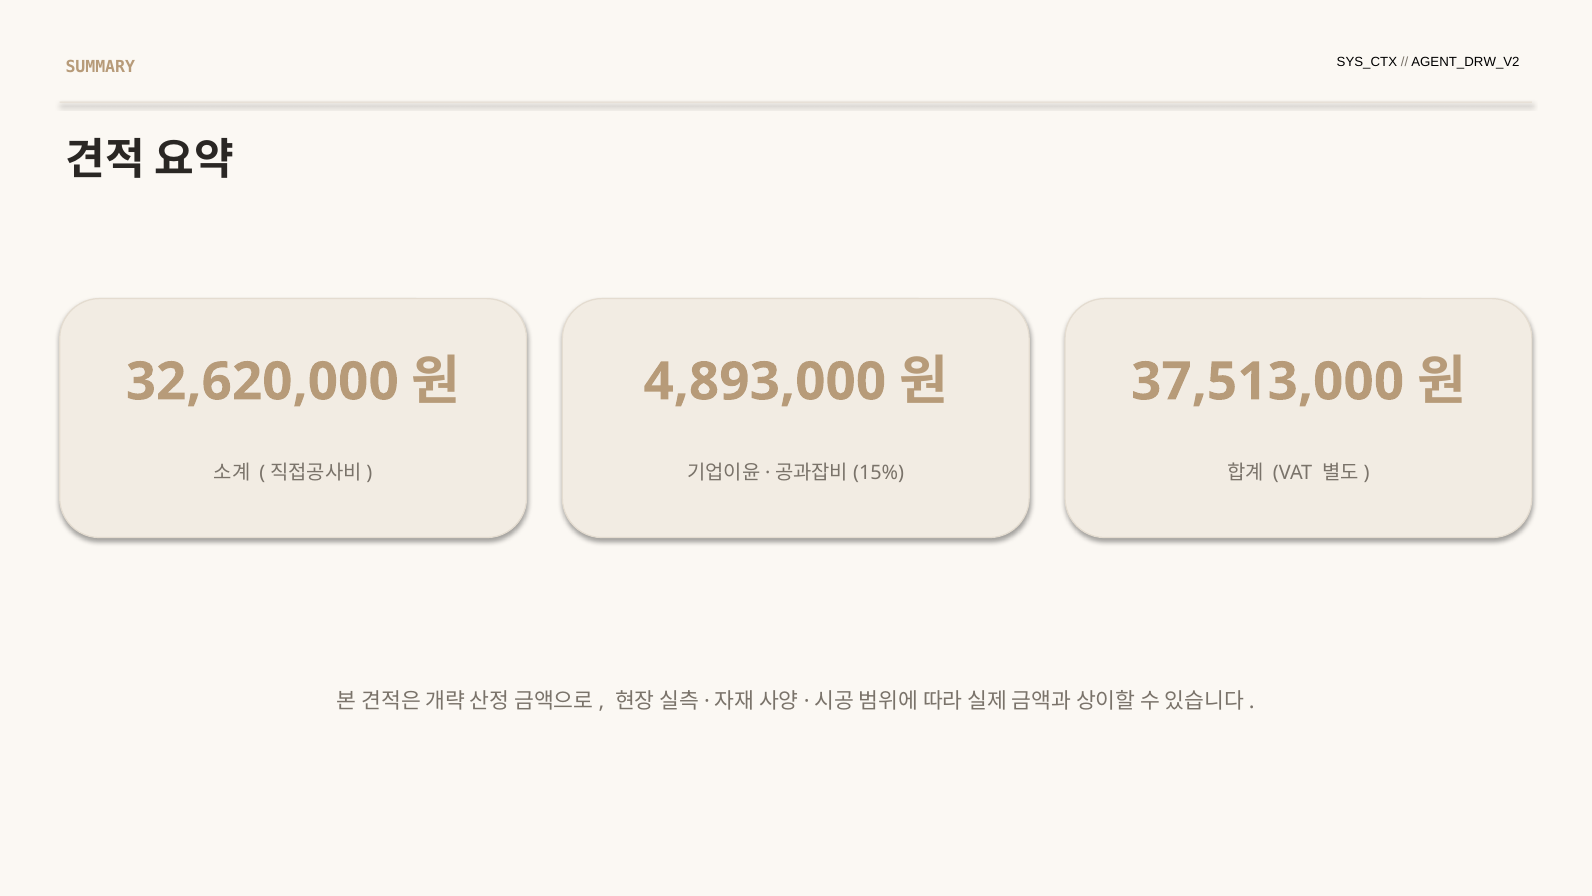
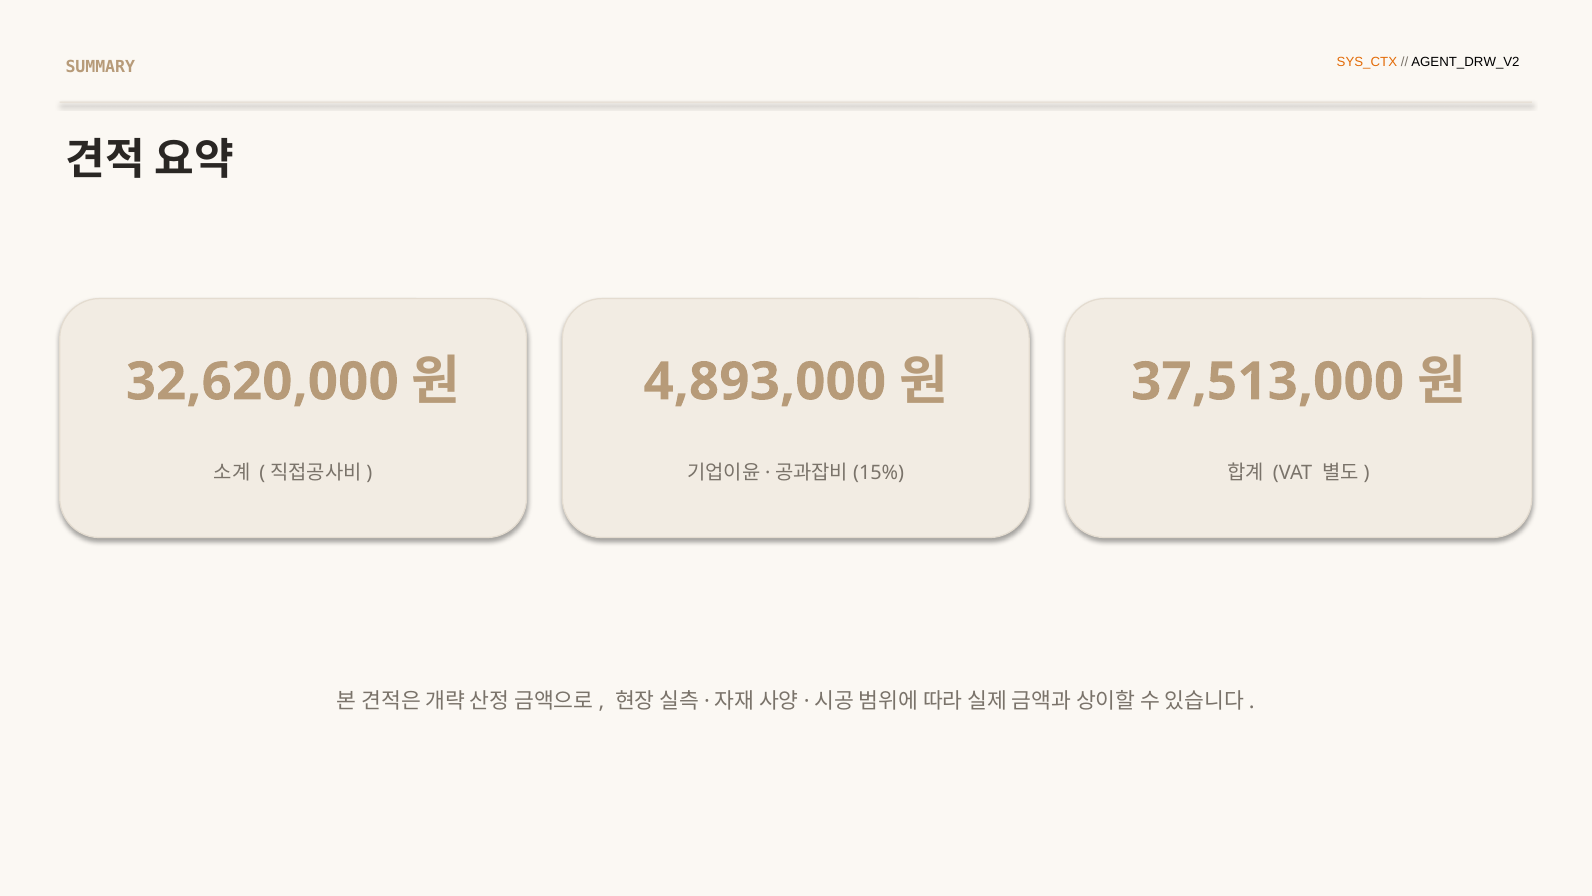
SYS_CTX colour: black -> orange
